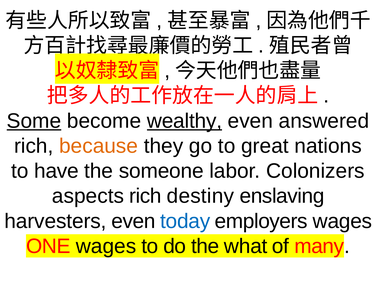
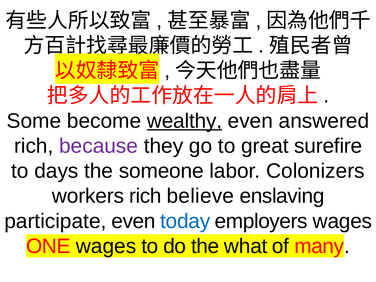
Some underline: present -> none
because colour: orange -> purple
nations: nations -> surefire
have: have -> days
aspects: aspects -> workers
destiny: destiny -> believe
harvesters: harvesters -> participate
